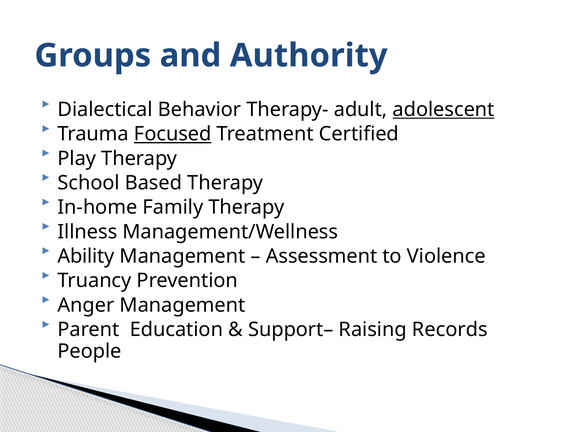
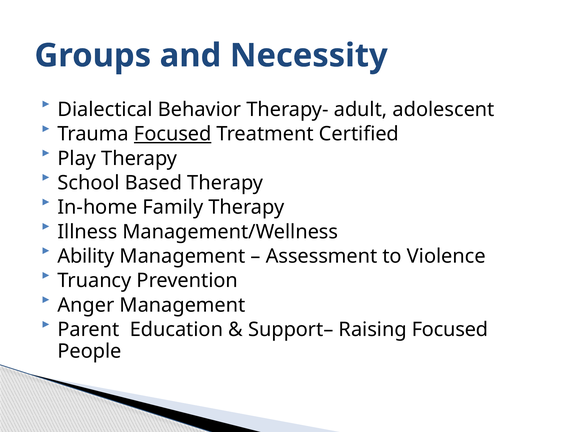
Authority: Authority -> Necessity
adolescent underline: present -> none
Raising Records: Records -> Focused
